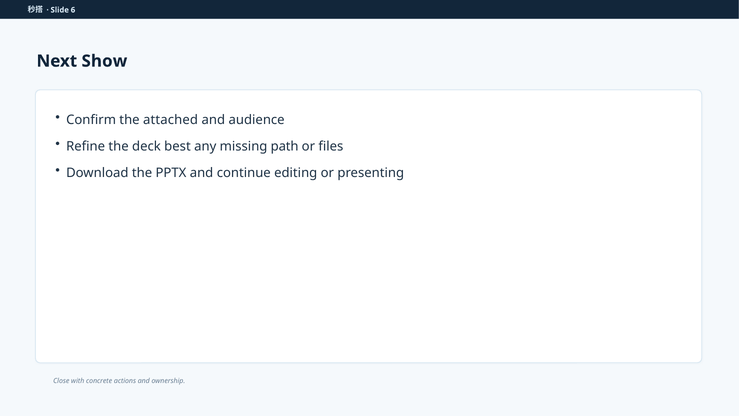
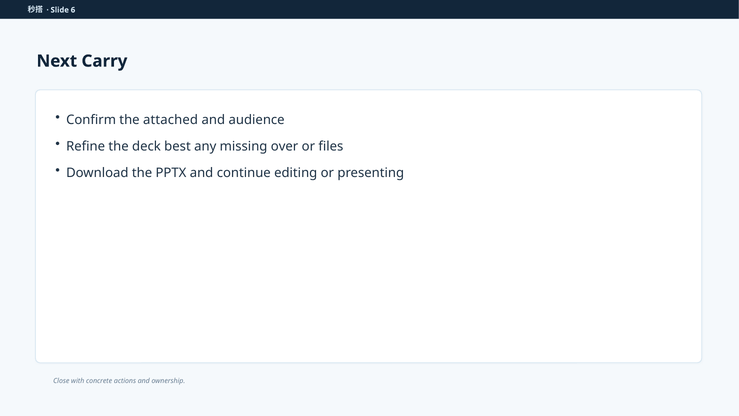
Show: Show -> Carry
path: path -> over
